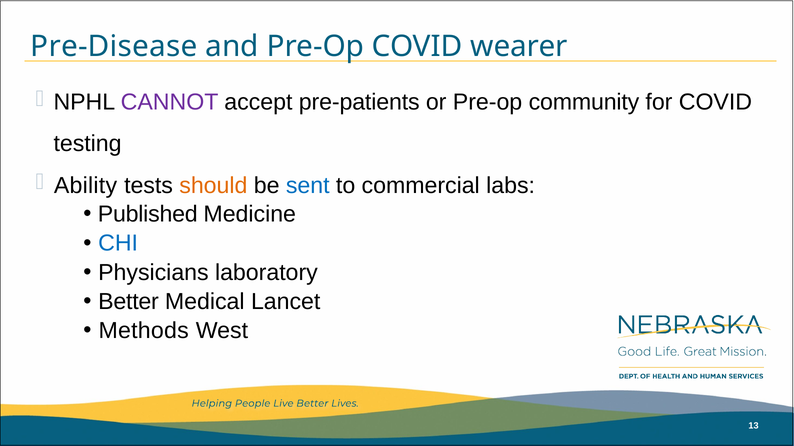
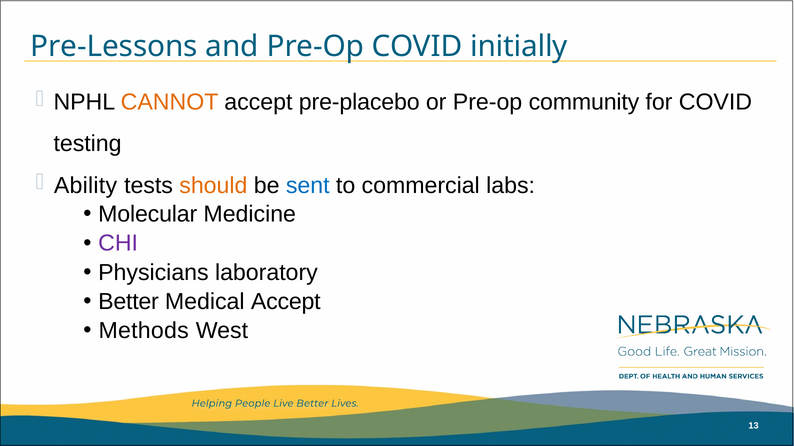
Pre-Disease: Pre-Disease -> Pre-Lessons
wearer: wearer -> initially
CANNOT colour: purple -> orange
pre-patients: pre-patients -> pre-placebo
Published: Published -> Molecular
CHI colour: blue -> purple
Medical Lancet: Lancet -> Accept
